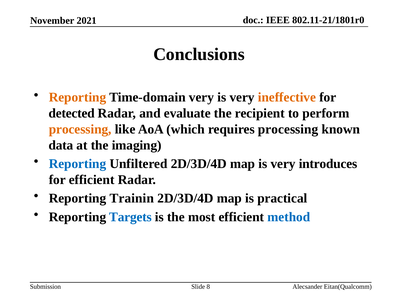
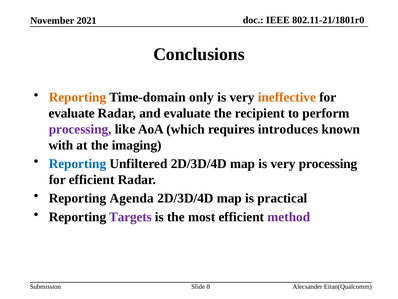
Time-domain very: very -> only
detected at (72, 113): detected -> evaluate
processing at (80, 129) colour: orange -> purple
requires processing: processing -> introduces
data: data -> with
very introduces: introduces -> processing
Trainin: Trainin -> Agenda
Targets colour: blue -> purple
method colour: blue -> purple
